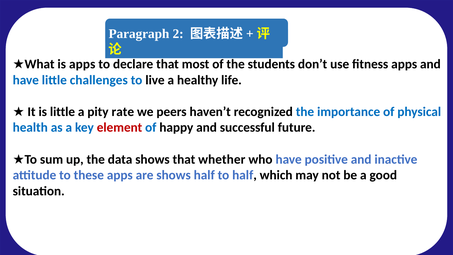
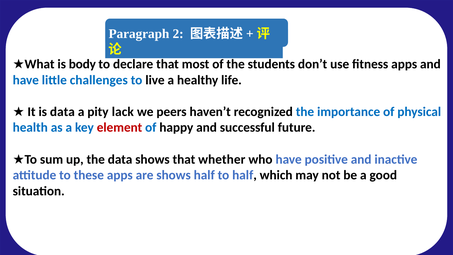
is apps: apps -> body
is little: little -> data
rate: rate -> lack
